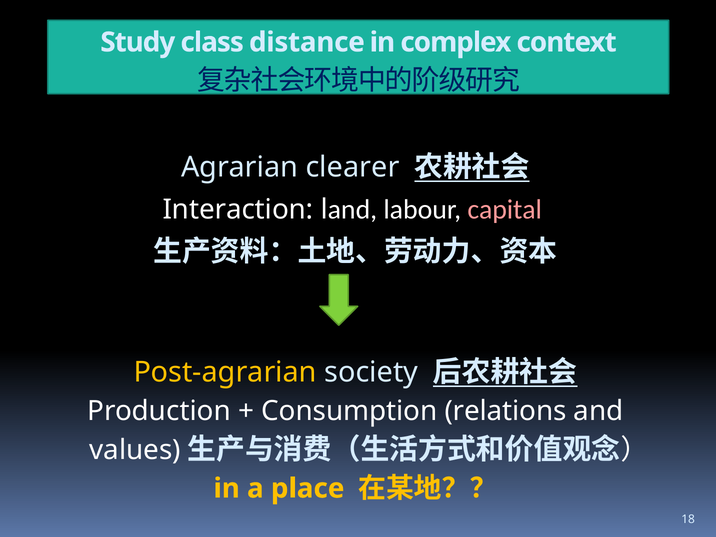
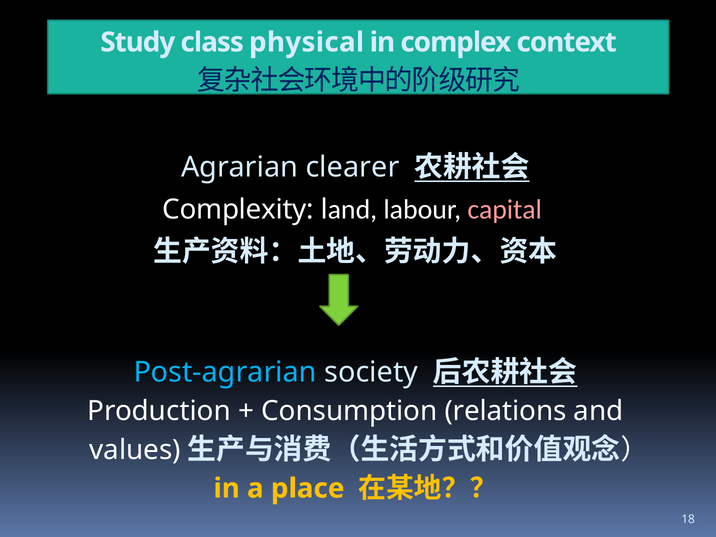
distance: distance -> physical
Interaction: Interaction -> Complexity
Post-agrarian colour: yellow -> light blue
